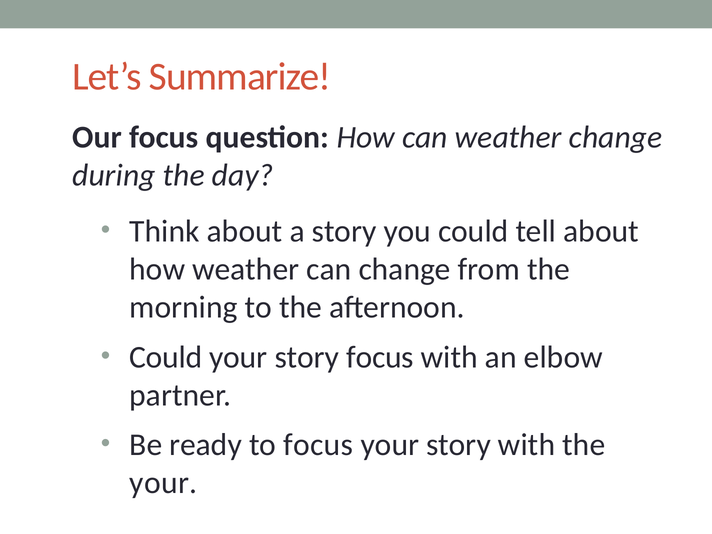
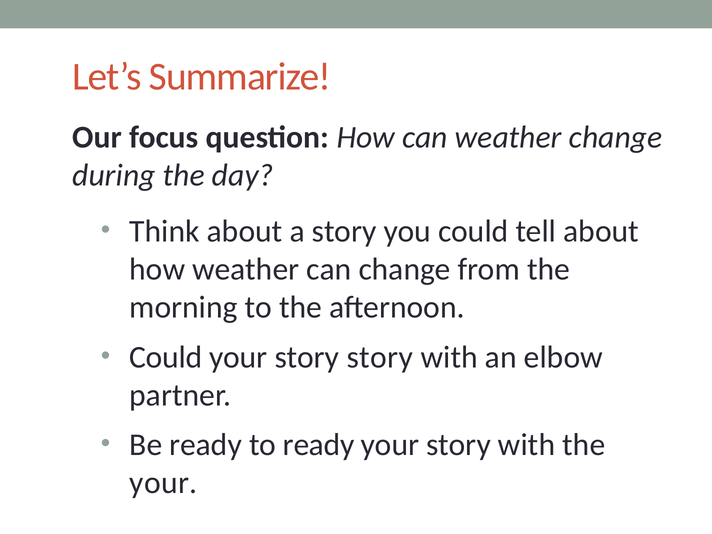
story focus: focus -> story
to focus: focus -> ready
